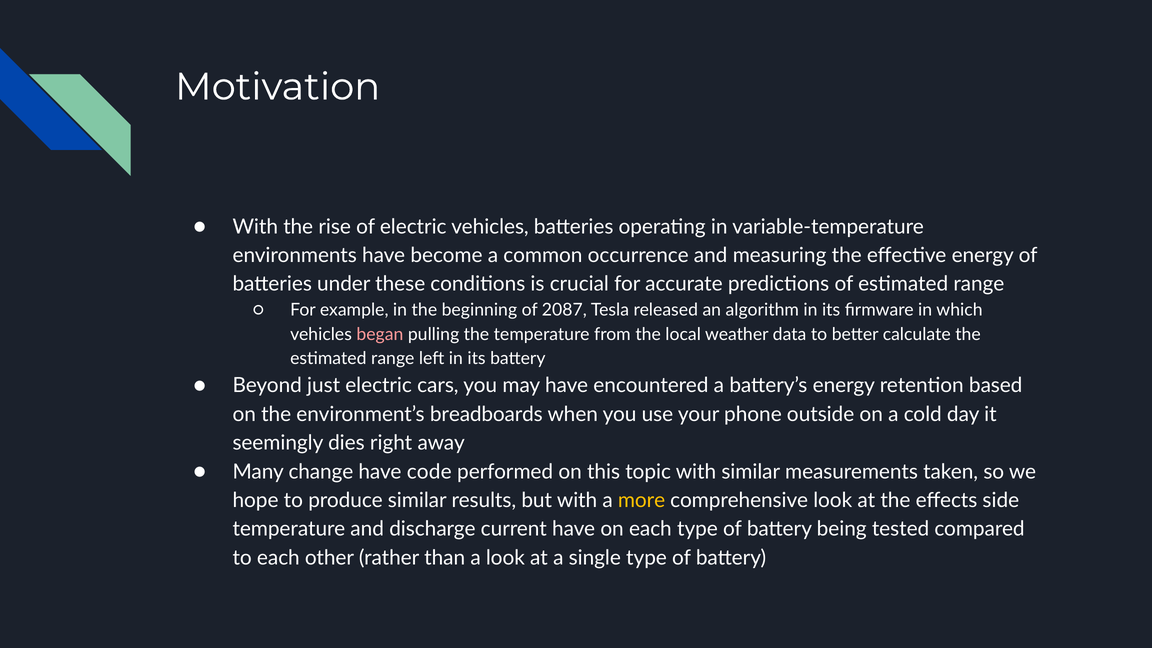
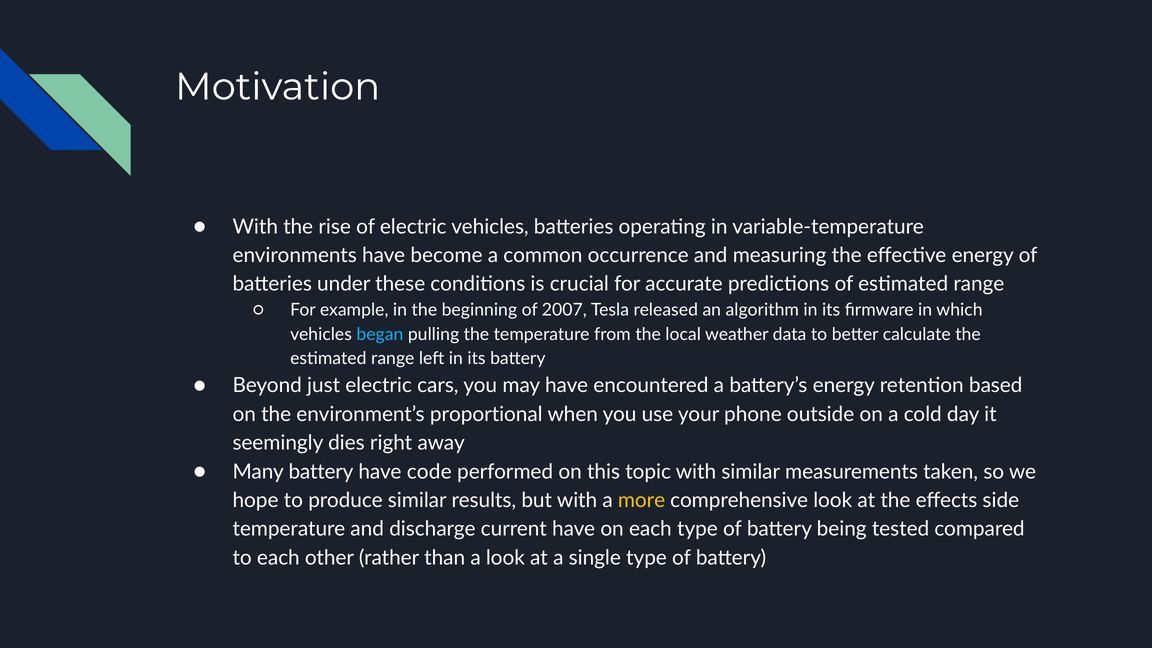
2087: 2087 -> 2007
began colour: pink -> light blue
breadboards: breadboards -> proportional
Many change: change -> battery
